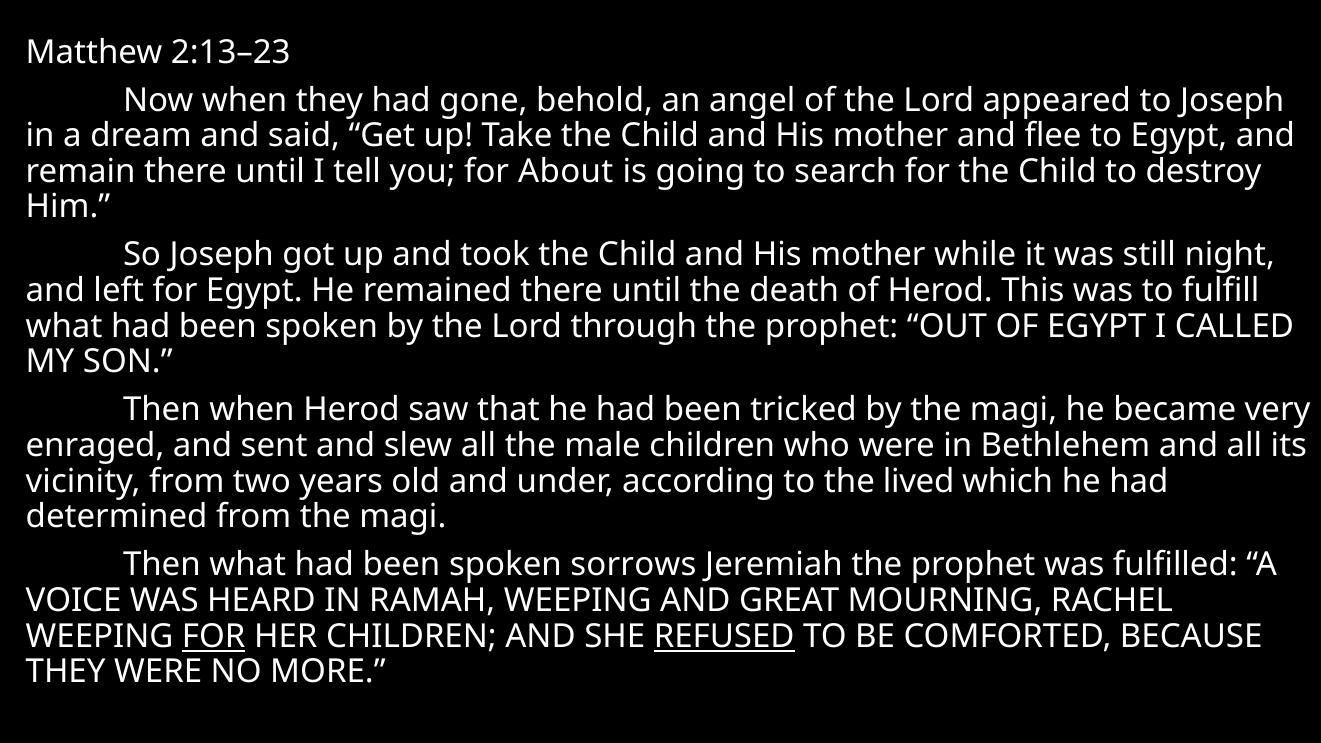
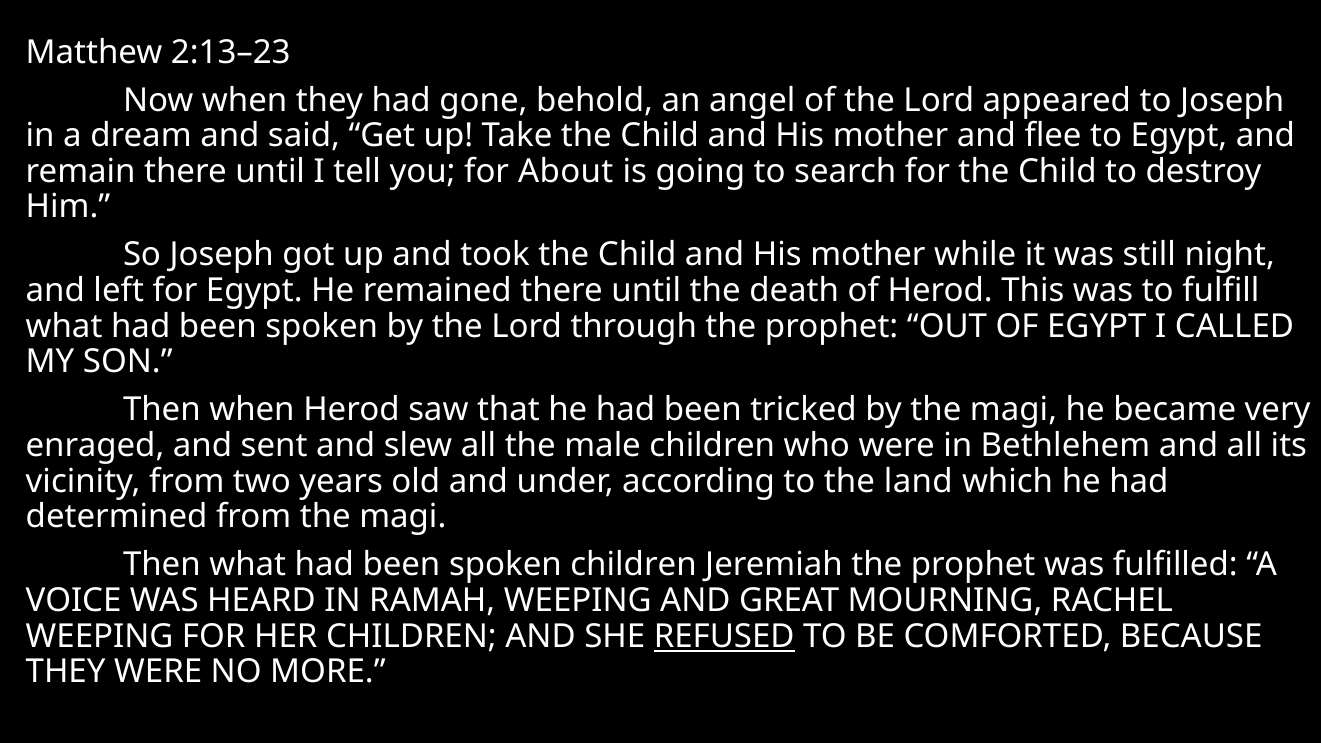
lived: lived -> land
spoken sorrows: sorrows -> children
FOR at (214, 636) underline: present -> none
